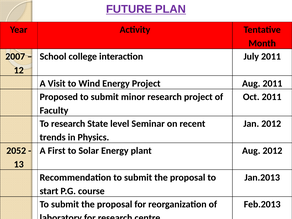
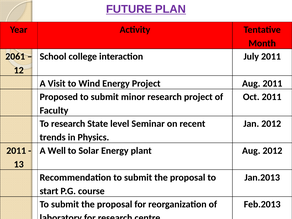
2007: 2007 -> 2061
2052 at (16, 151): 2052 -> 2011
First: First -> Well
